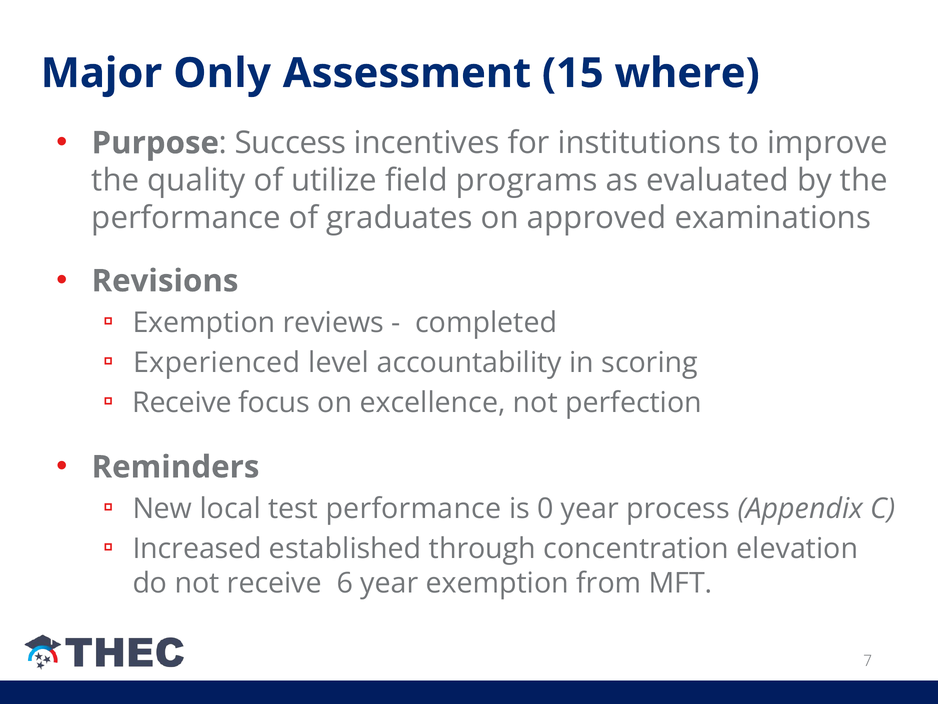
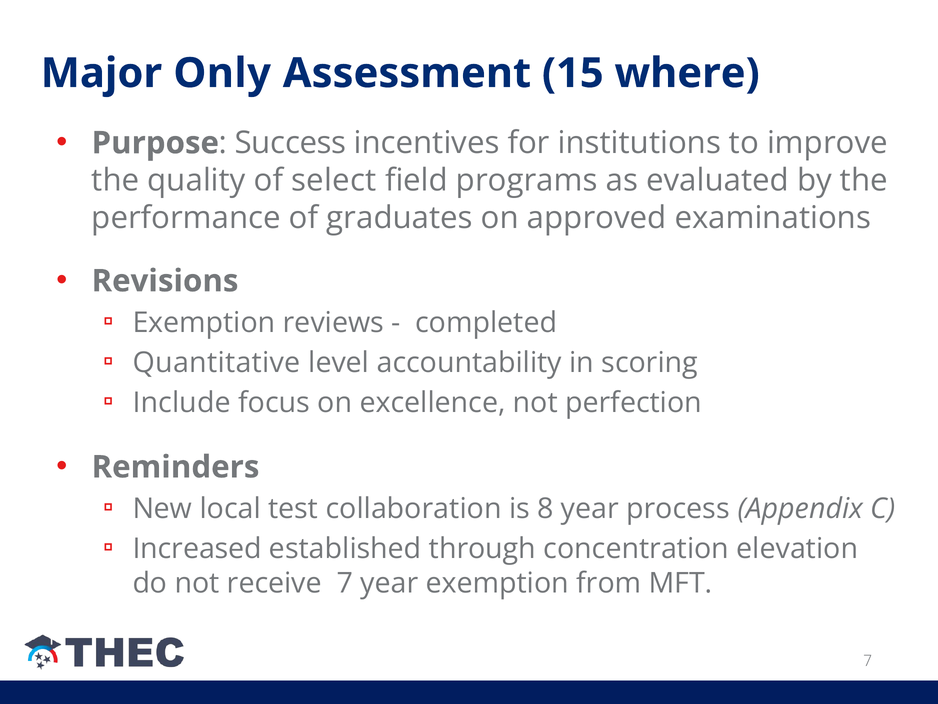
utilize: utilize -> select
Experienced: Experienced -> Quantitative
Receive at (182, 403): Receive -> Include
test performance: performance -> collaboration
0: 0 -> 8
receive 6: 6 -> 7
